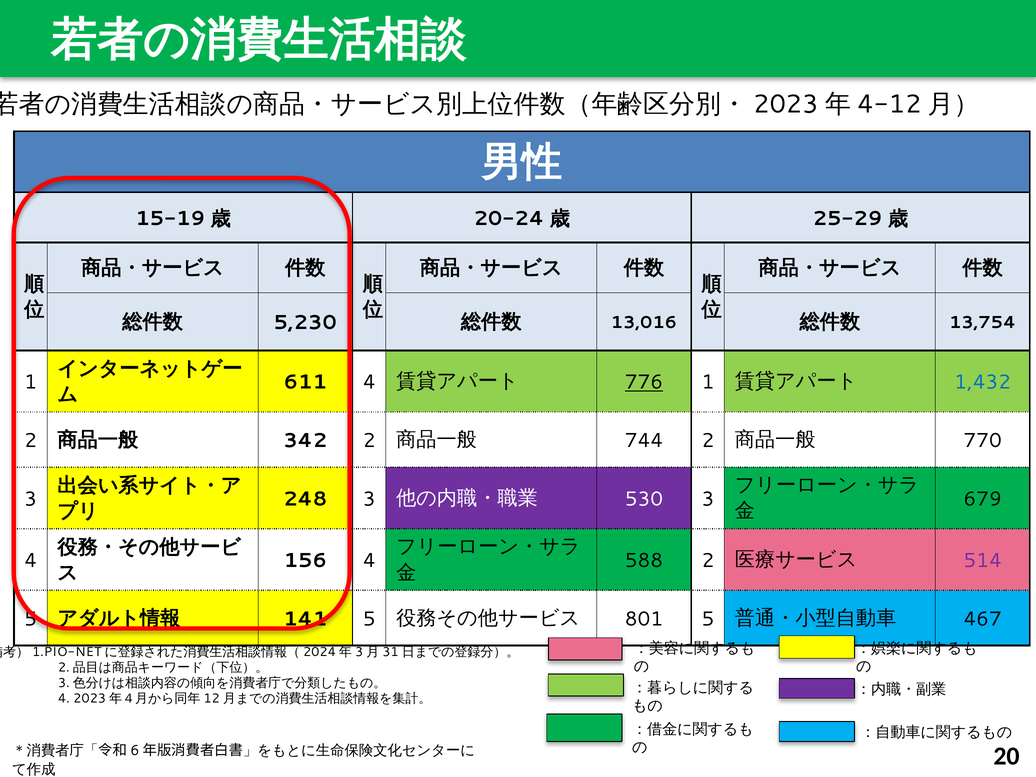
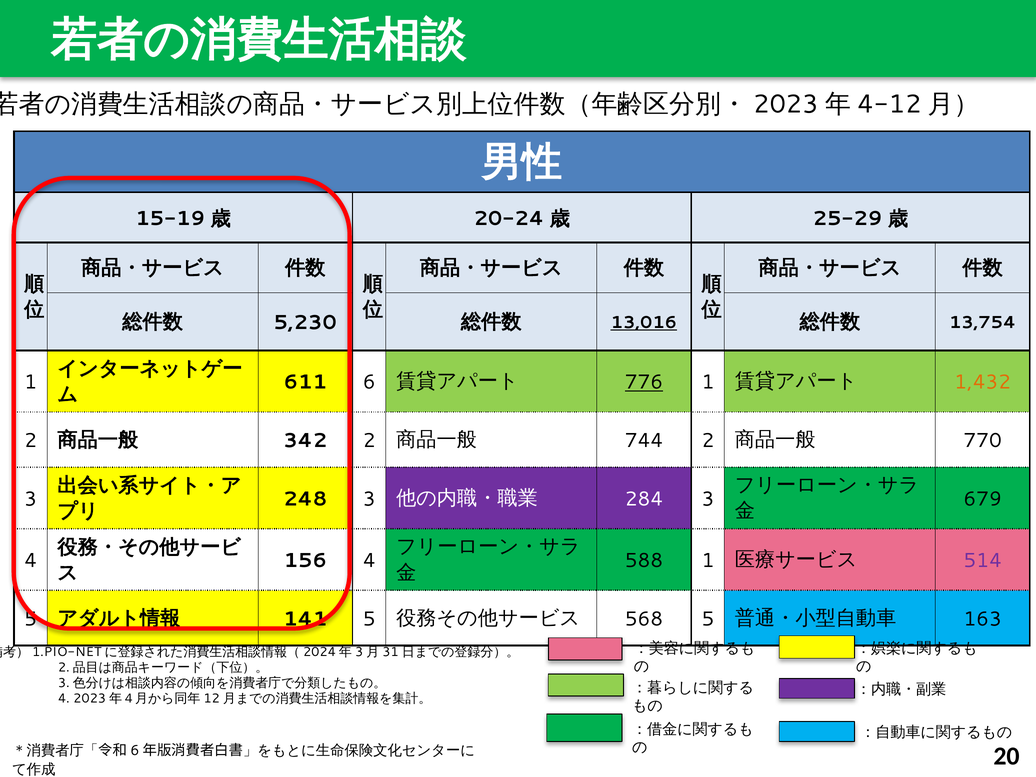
13,016 underline: none -> present
4 at (369, 382): 4 -> 6
1,432 colour: blue -> orange
530: 530 -> 284
588 2: 2 -> 1
801: 801 -> 568
467: 467 -> 163
